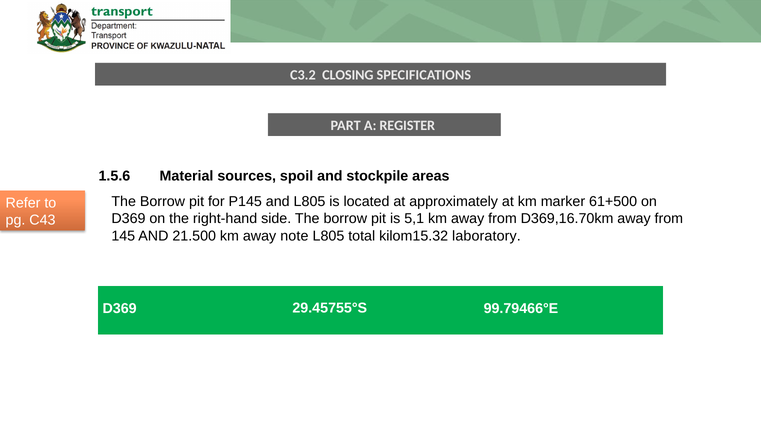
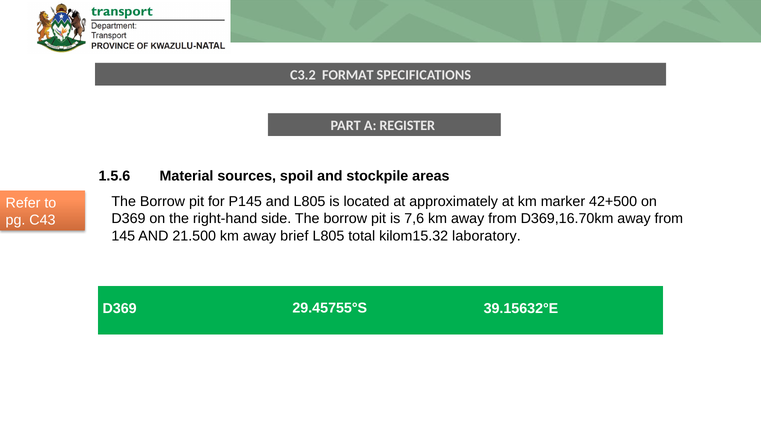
CLOSING: CLOSING -> FORMAT
61+500: 61+500 -> 42+500
5,1: 5,1 -> 7,6
note: note -> brief
99.79466°E: 99.79466°E -> 39.15632°E
